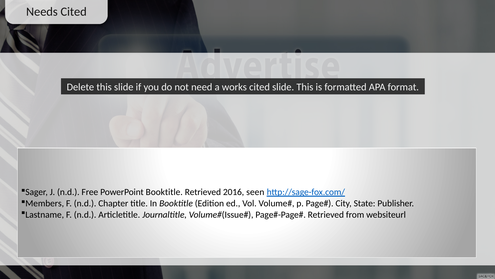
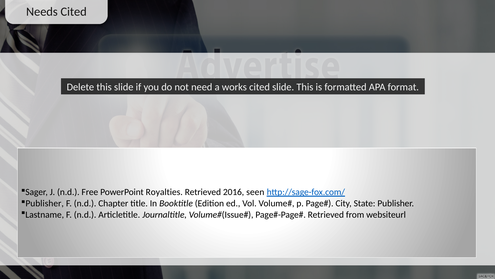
PowerPoint Booktitle: Booktitle -> Royalties
Members at (45, 203): Members -> Publisher
